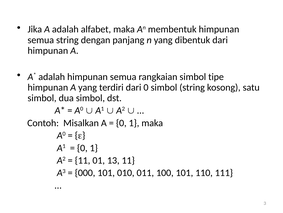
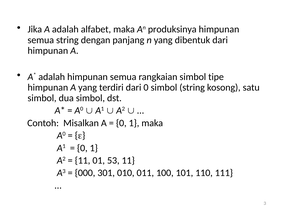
membentuk: membentuk -> produksinya
13: 13 -> 53
000 101: 101 -> 301
